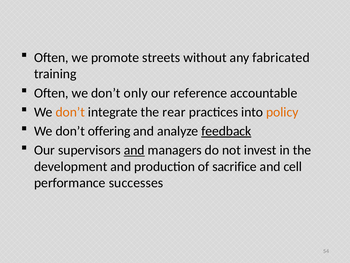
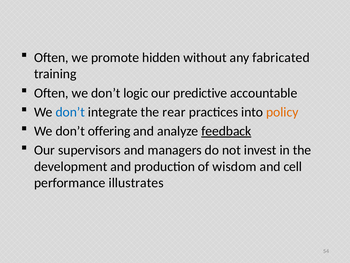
streets: streets -> hidden
only: only -> logic
reference: reference -> predictive
don’t at (70, 112) colour: orange -> blue
and at (134, 150) underline: present -> none
sacrifice: sacrifice -> wisdom
successes: successes -> illustrates
